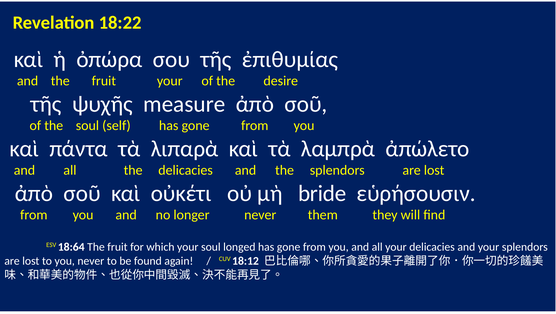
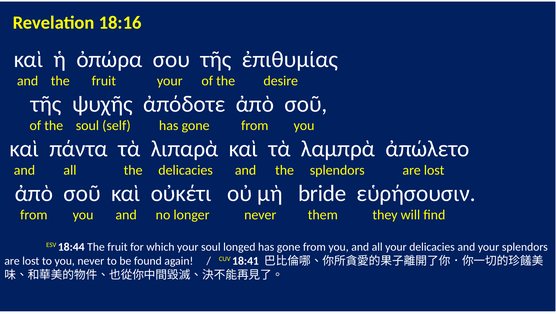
18:22: 18:22 -> 18:16
measure: measure -> ἀπόδοτε
18:64: 18:64 -> 18:44
18:12: 18:12 -> 18:41
